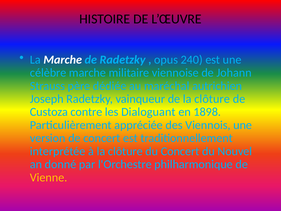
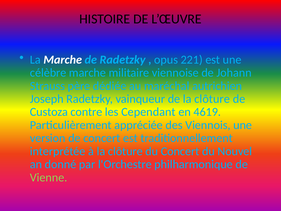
240: 240 -> 221
Dialoguant: Dialoguant -> Cependant
1898: 1898 -> 4619
Vienne colour: yellow -> light green
